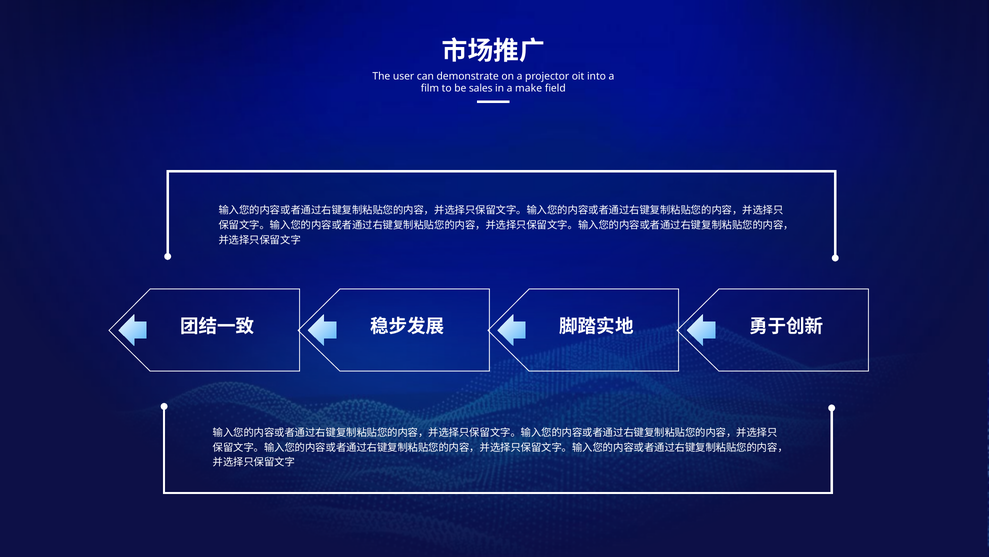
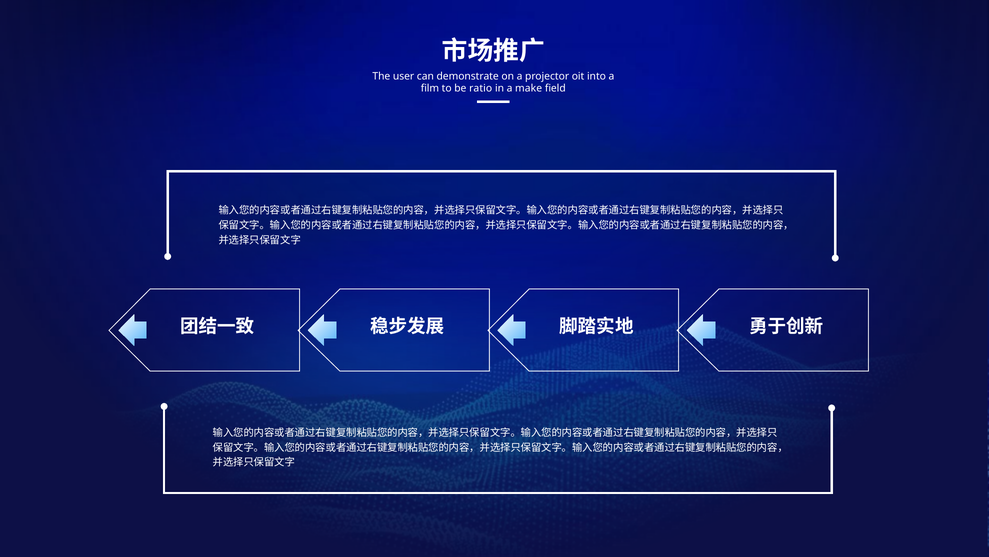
sales: sales -> ratio
